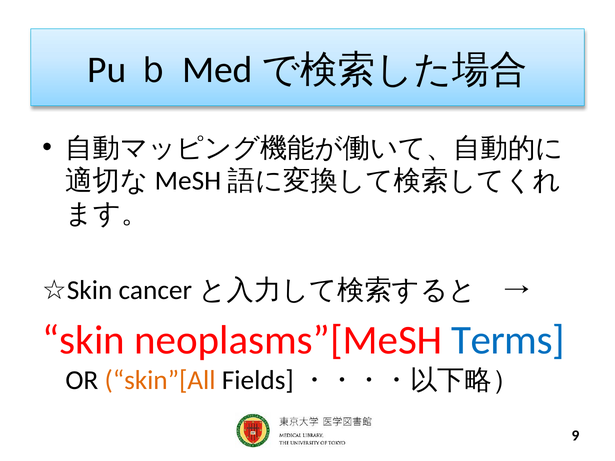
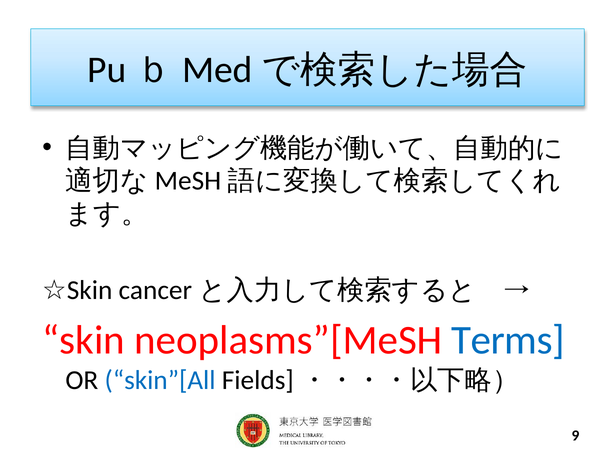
skin”[All colour: orange -> blue
